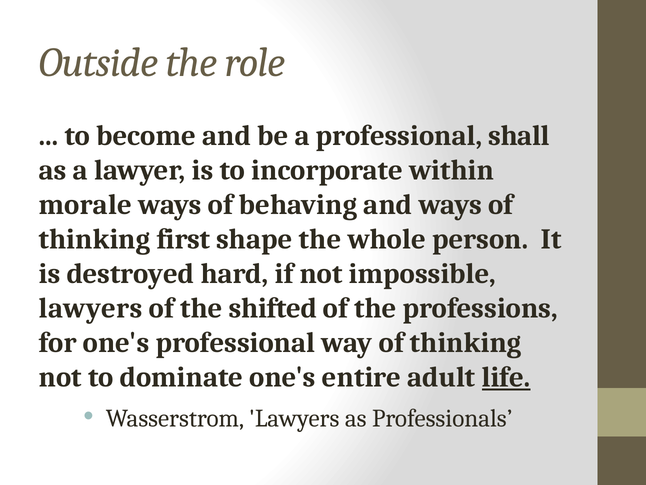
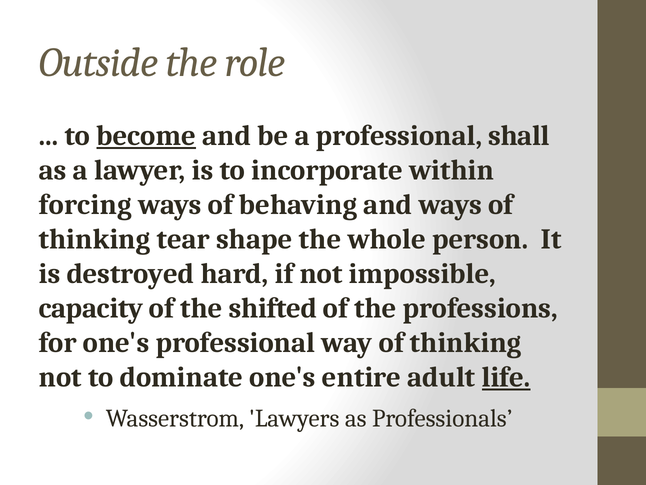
become underline: none -> present
morale: morale -> forcing
first: first -> tear
lawyers at (91, 308): lawyers -> capacity
